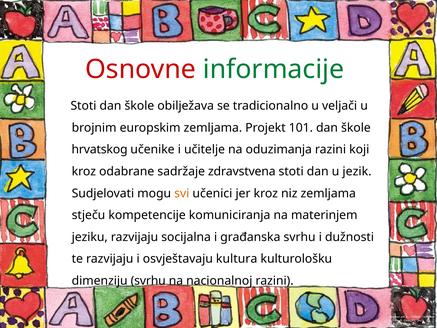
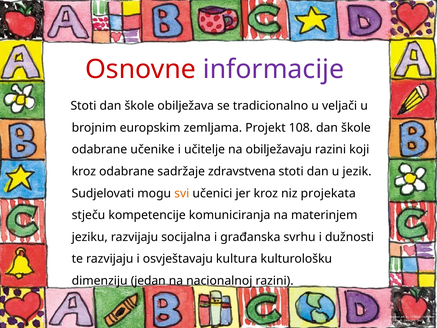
informacije colour: green -> purple
101: 101 -> 108
hrvatskog at (100, 149): hrvatskog -> odabrane
oduzimanja: oduzimanja -> obilježavaju
niz zemljama: zemljama -> projekata
dimenziju svrhu: svrhu -> jedan
